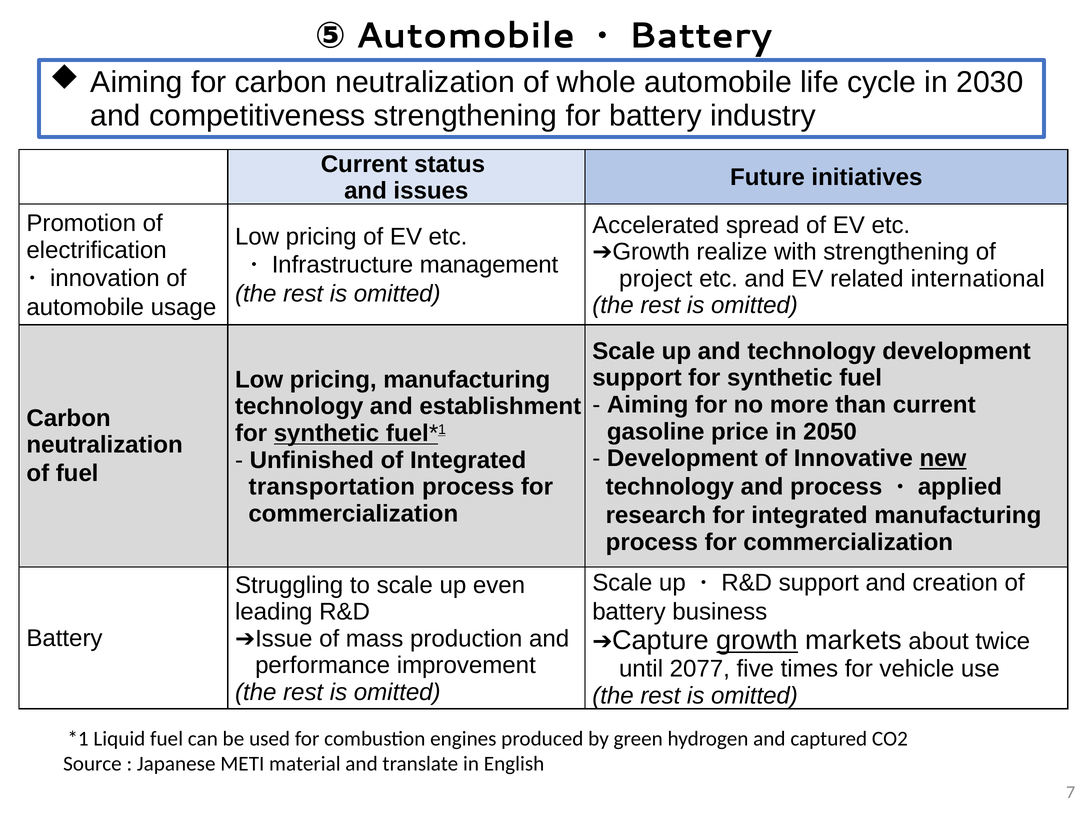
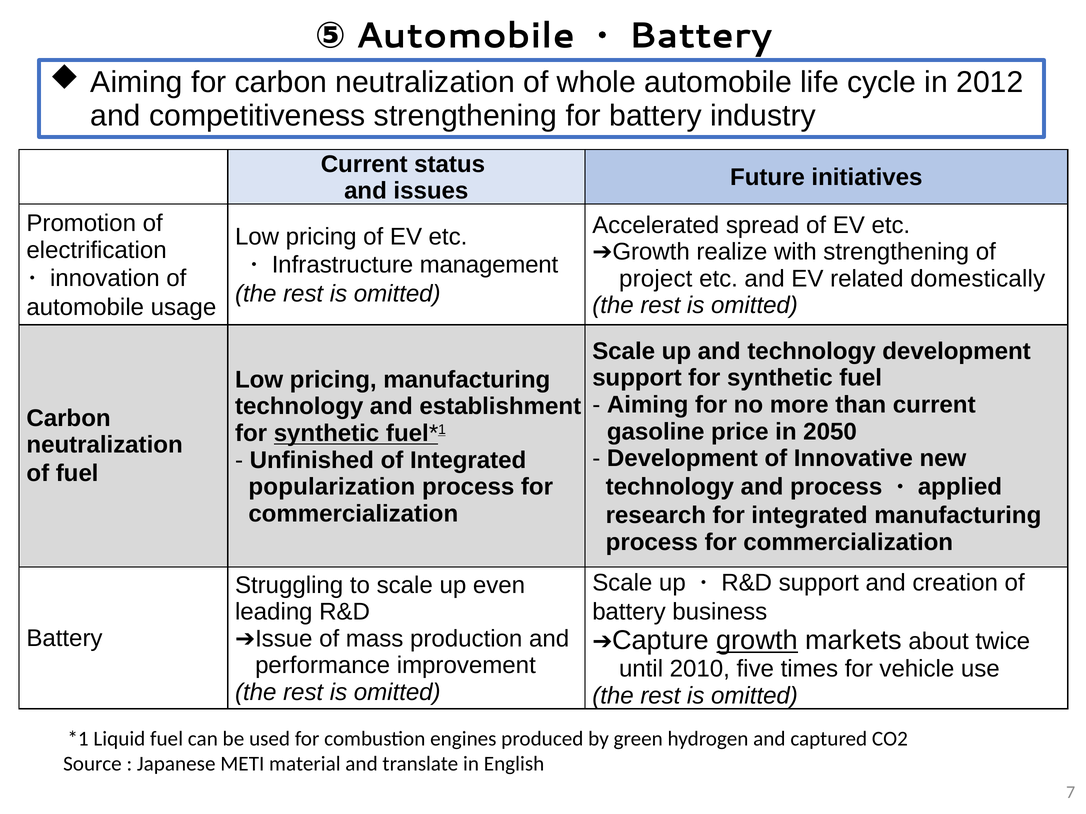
2030: 2030 -> 2012
international: international -> domestically
new underline: present -> none
transportation: transportation -> popularization
2077: 2077 -> 2010
